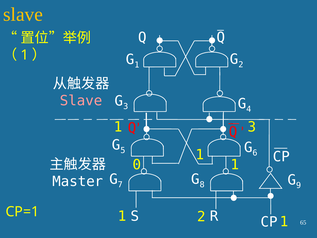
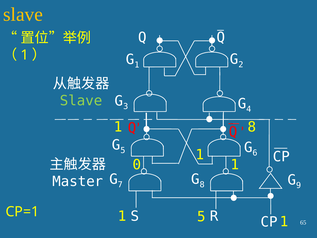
Slave at (81, 101) colour: pink -> light green
1 3: 3 -> 8
1 2: 2 -> 5
